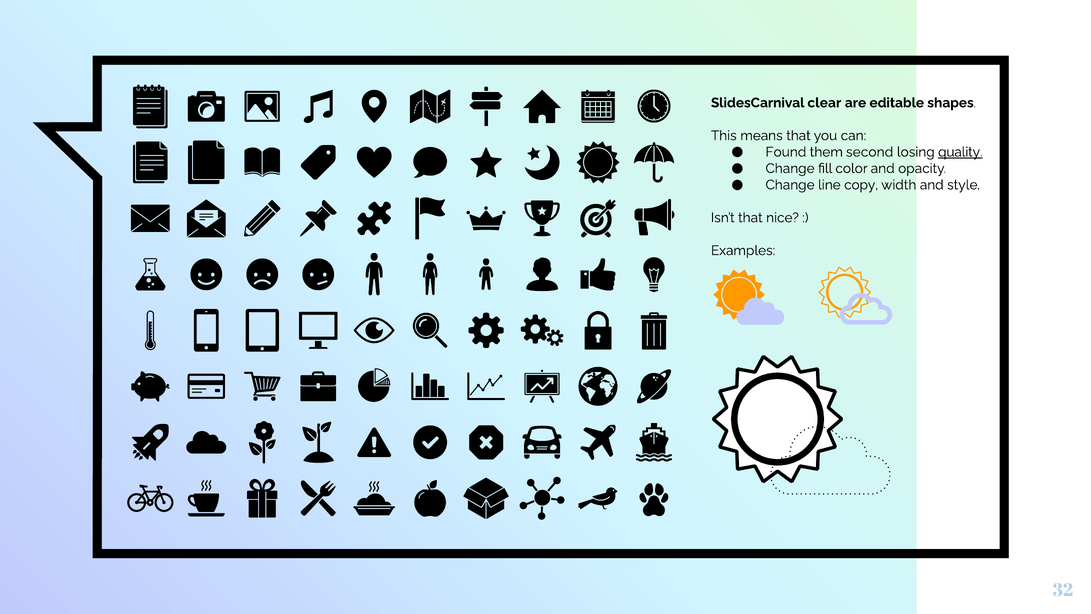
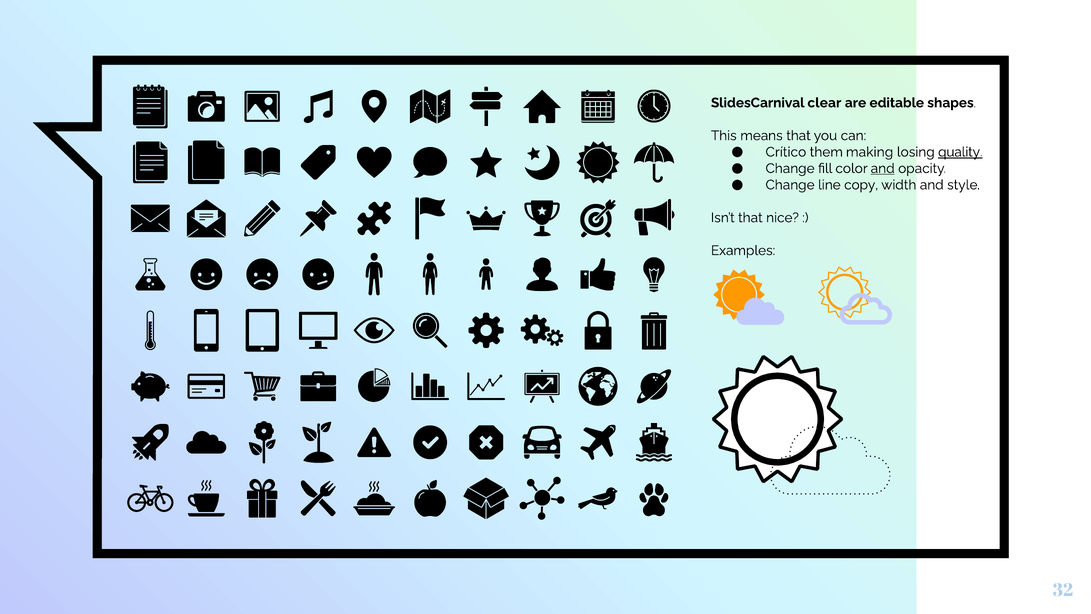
Found: Found -> Crítico
second: second -> making
and at (883, 168) underline: none -> present
